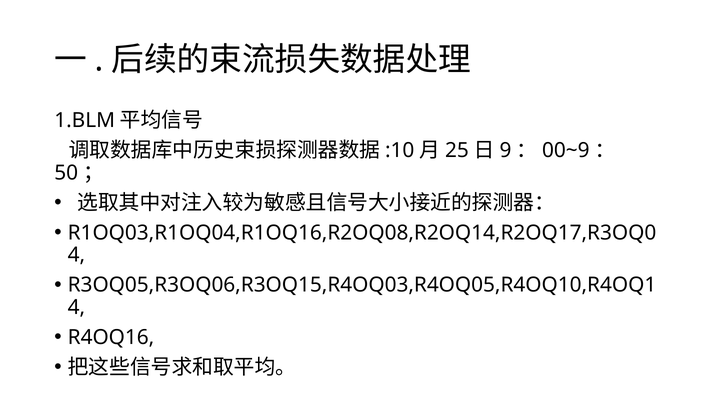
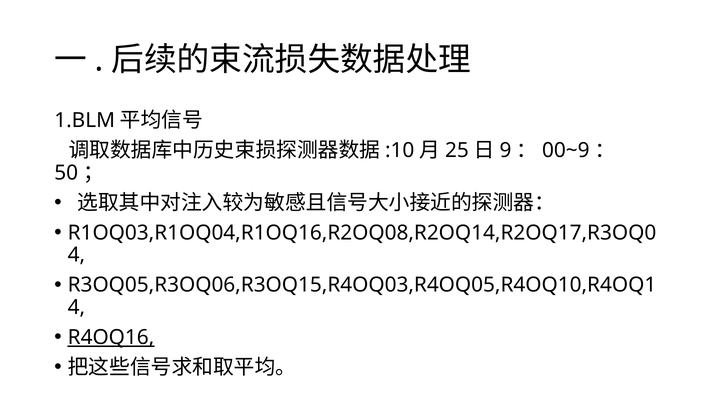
R4OQ16 underline: none -> present
